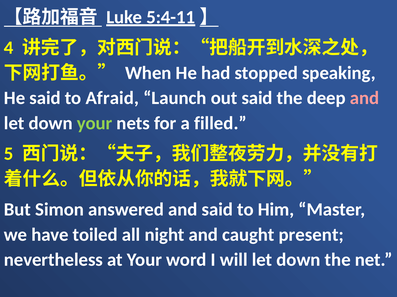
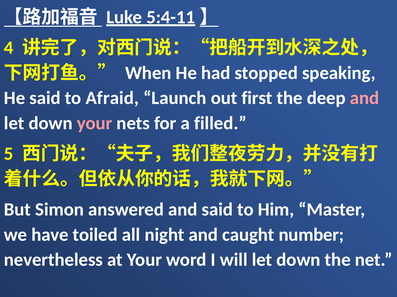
out said: said -> first
your at (95, 123) colour: light green -> pink
present: present -> number
